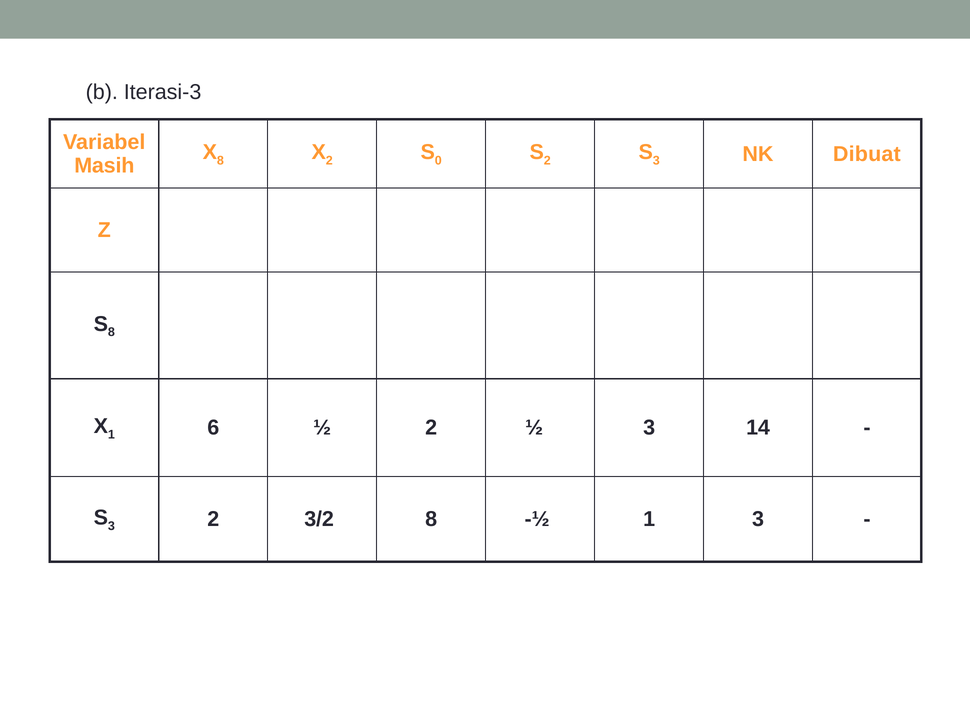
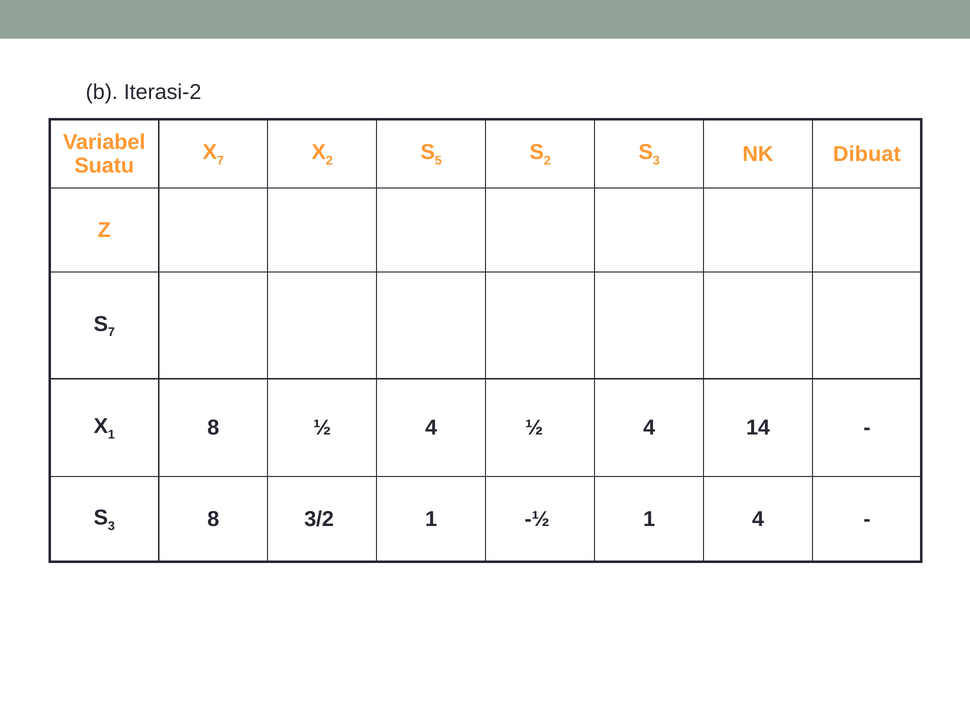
Iterasi-3: Iterasi-3 -> Iterasi-2
8 at (220, 161): 8 -> 7
0: 0 -> 5
Masih: Masih -> Suatu
8 at (111, 333): 8 -> 7
1 6: 6 -> 8
2 at (431, 428): 2 -> 4
3 at (649, 428): 3 -> 4
2 at (213, 520): 2 -> 8
3/2 8: 8 -> 1
1 3: 3 -> 4
